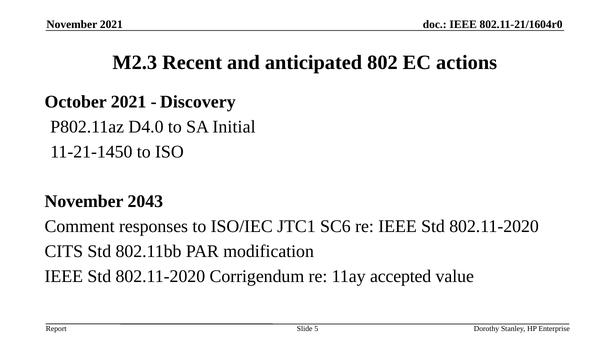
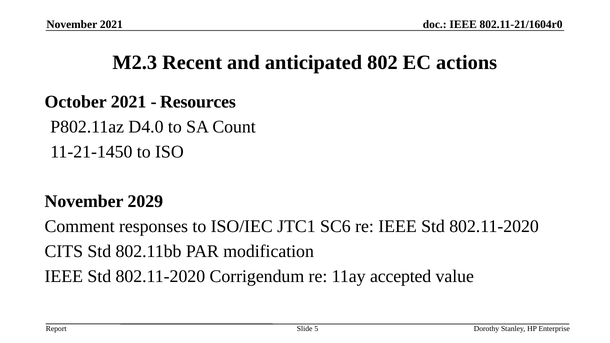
Discovery: Discovery -> Resources
Initial: Initial -> Count
2043: 2043 -> 2029
